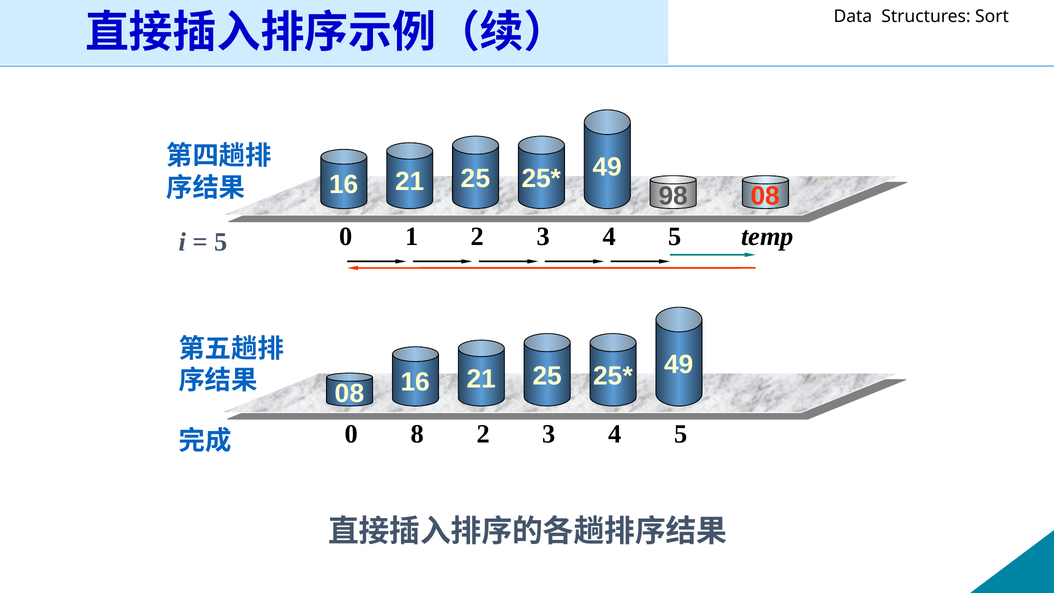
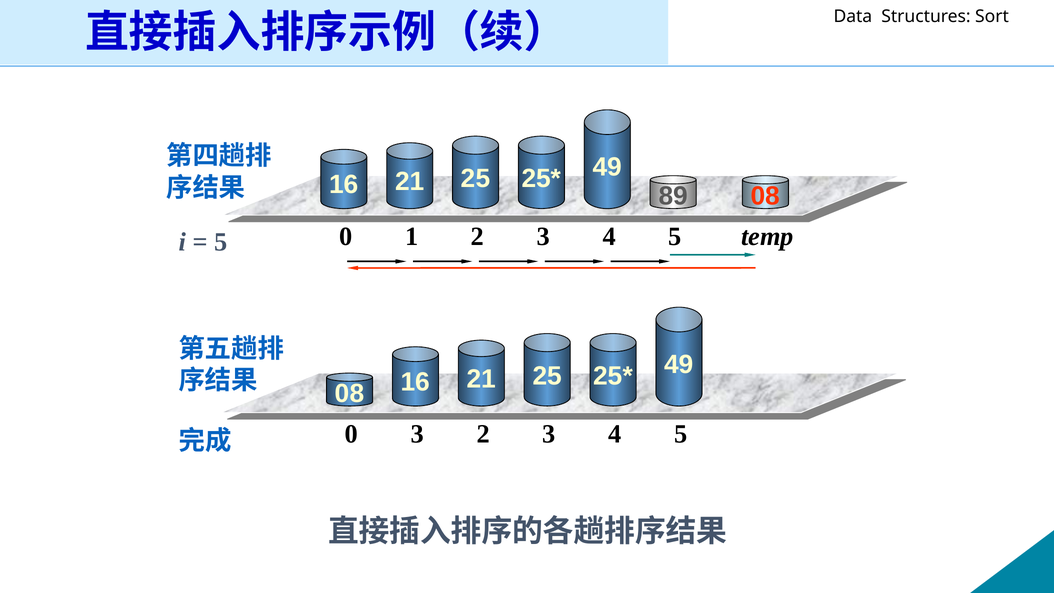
98: 98 -> 89
0 8: 8 -> 3
